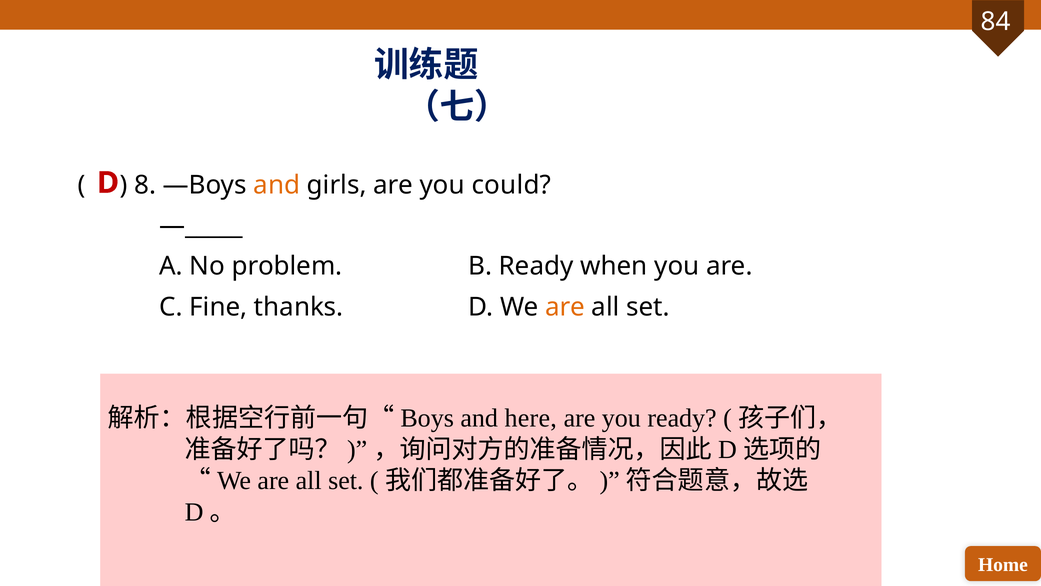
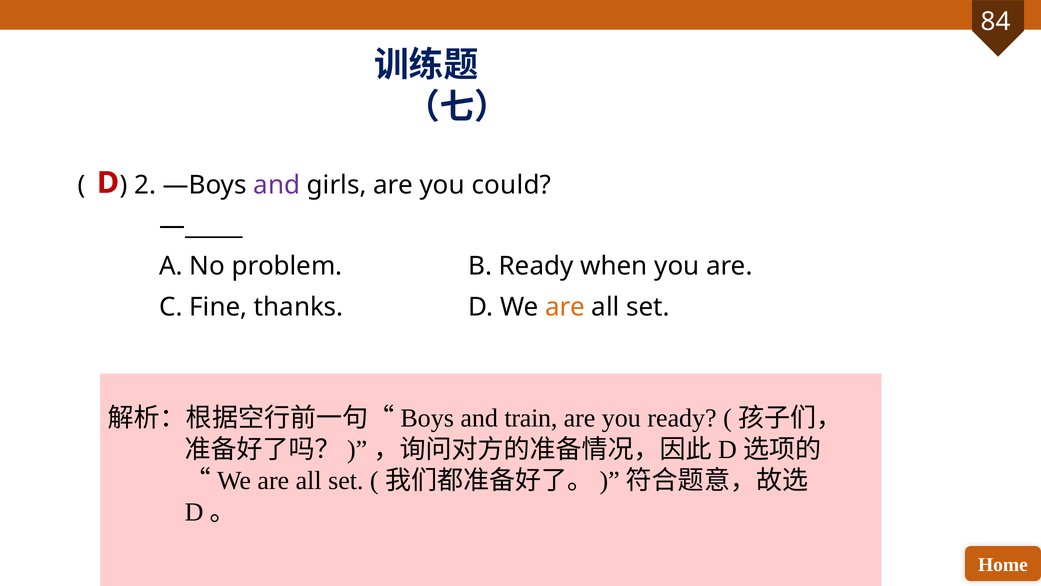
8: 8 -> 2
and at (277, 185) colour: orange -> purple
here: here -> train
